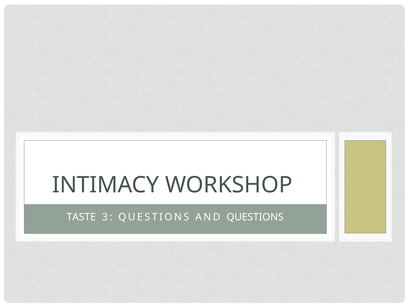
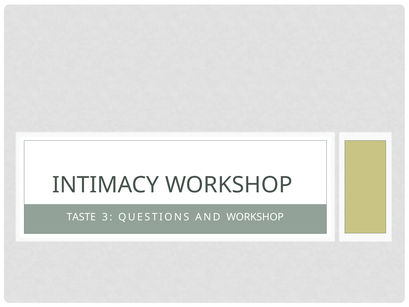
AND QUESTIONS: QUESTIONS -> WORKSHOP
